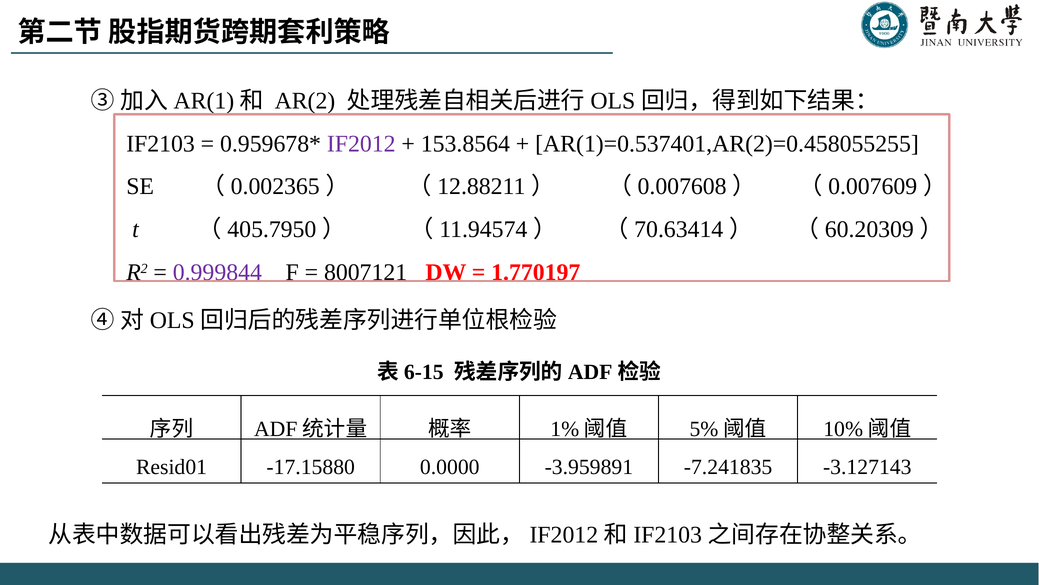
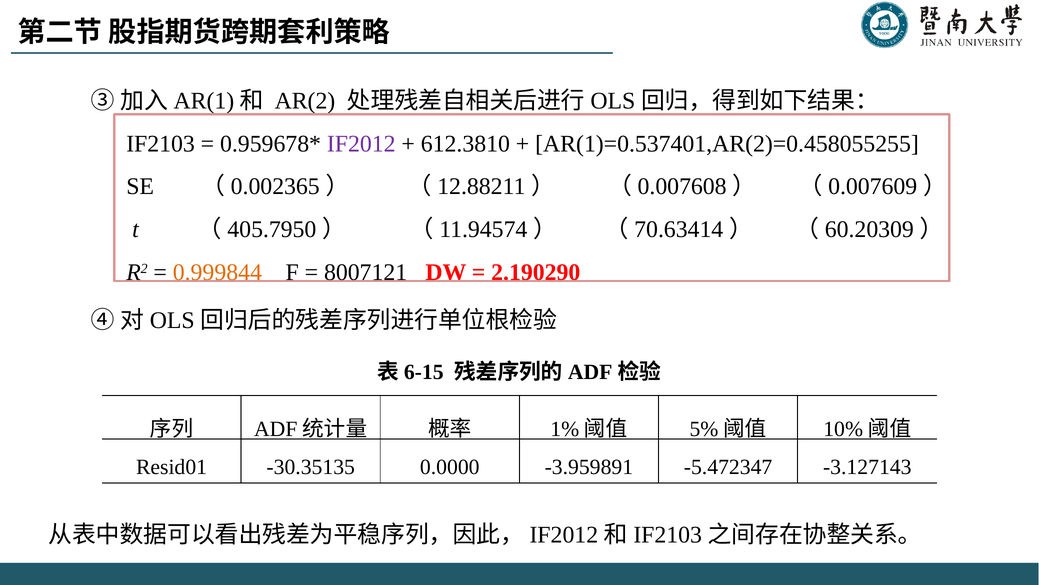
153.8564: 153.8564 -> 612.3810
0.999844 colour: purple -> orange
1.770197: 1.770197 -> 2.190290
-17.15880: -17.15880 -> -30.35135
-7.241835: -7.241835 -> -5.472347
